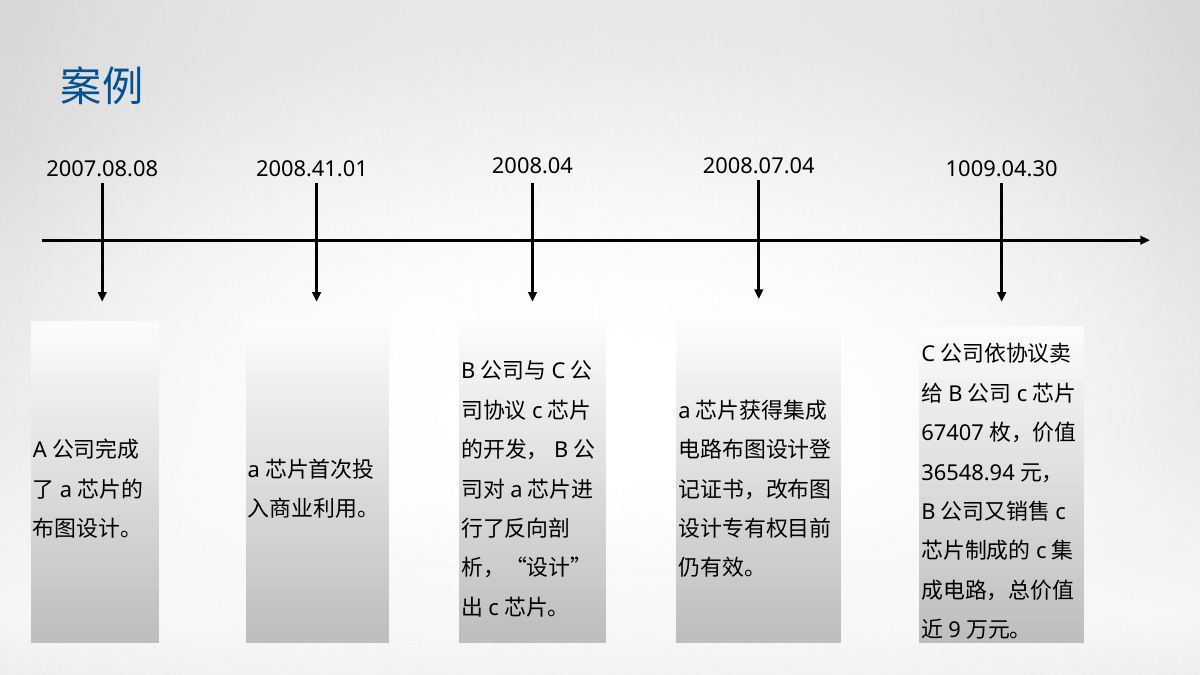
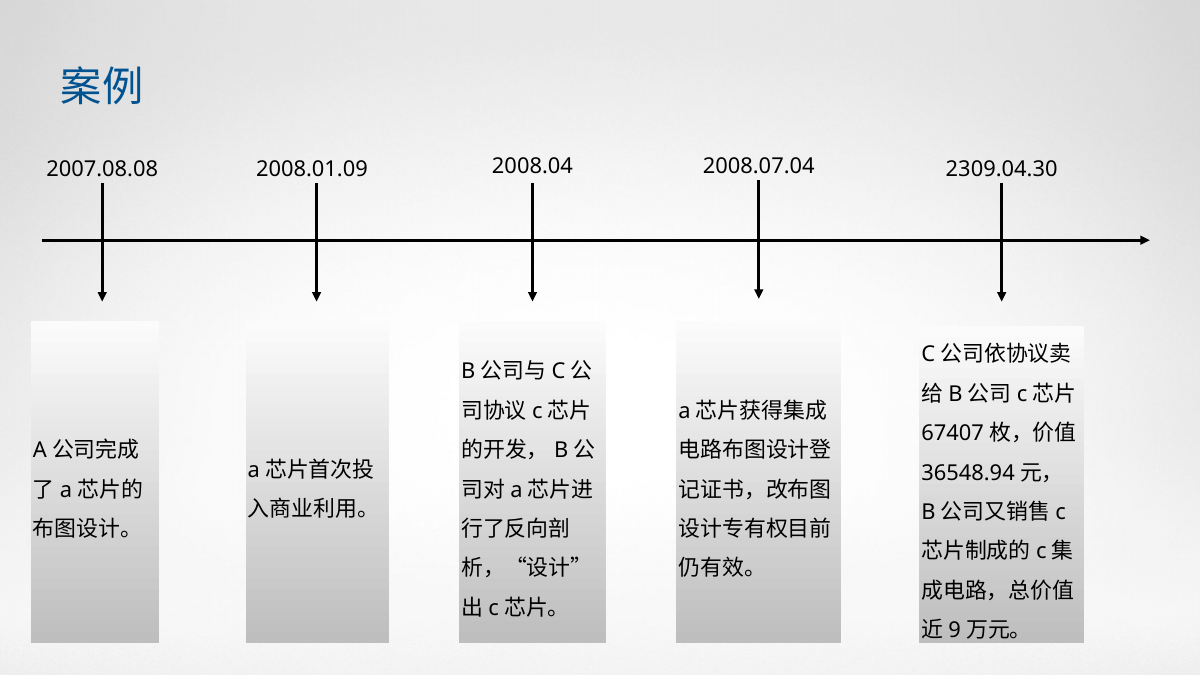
2008.41.01: 2008.41.01 -> 2008.01.09
1009.04.30: 1009.04.30 -> 2309.04.30
